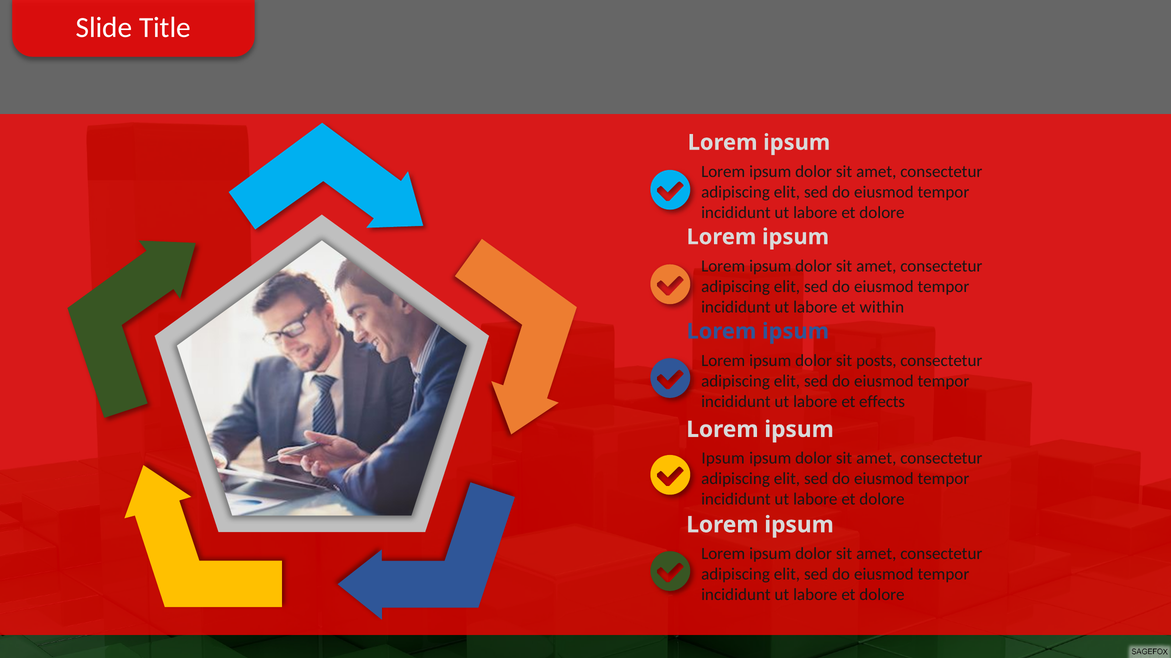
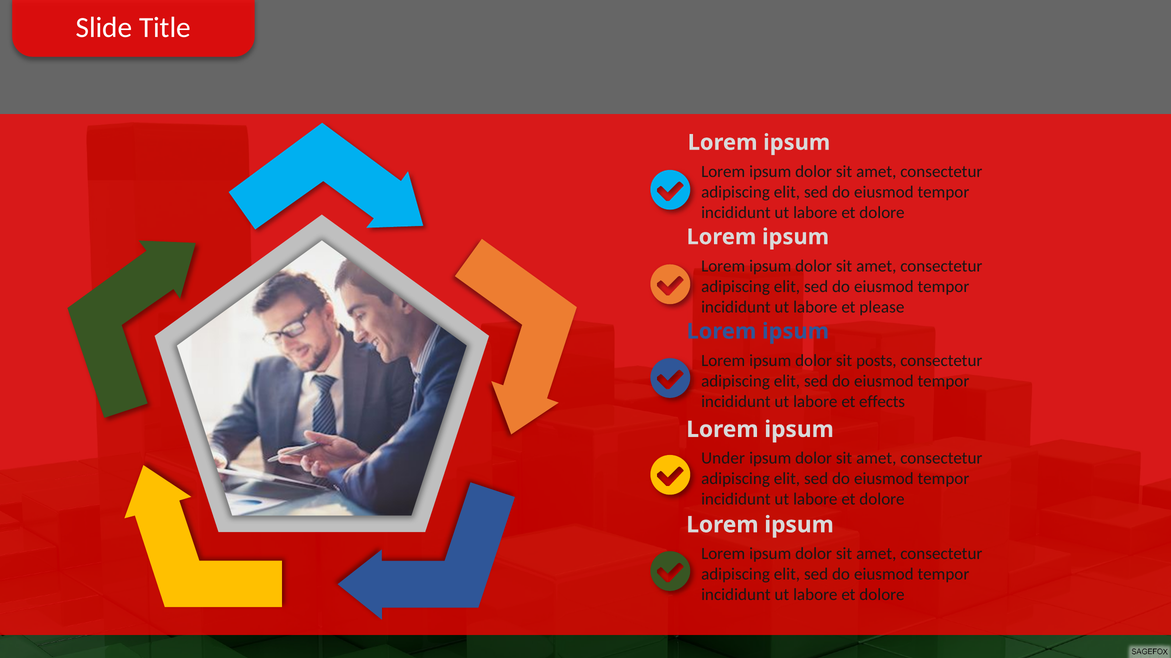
within: within -> please
Ipsum at (723, 459): Ipsum -> Under
